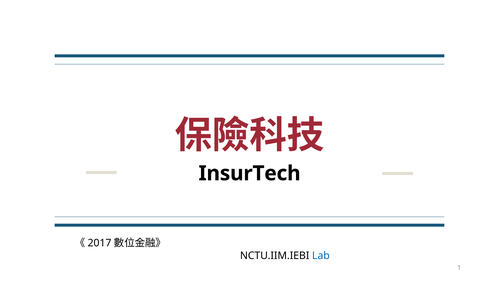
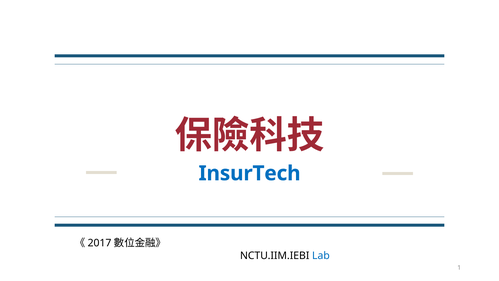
InsurTech colour: black -> blue
